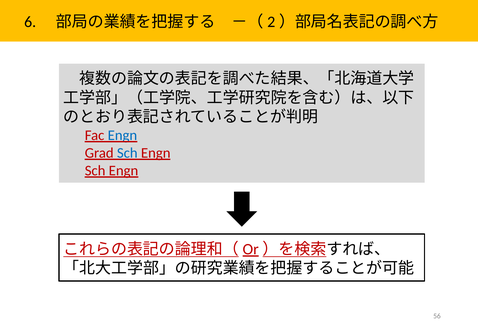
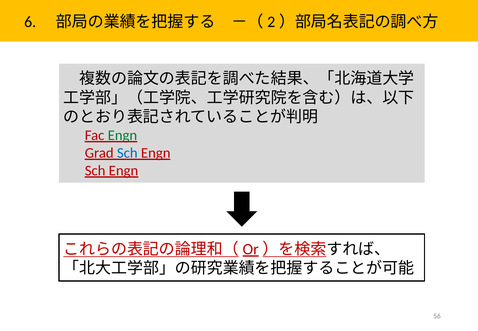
Engn at (122, 135) colour: blue -> green
